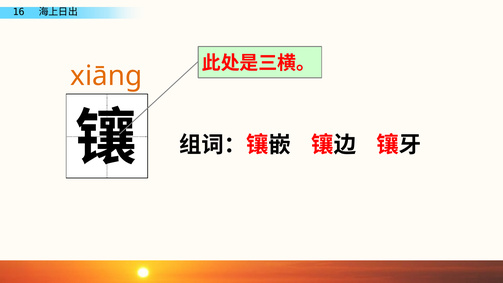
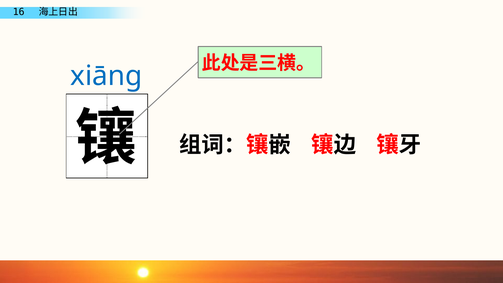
xiāng colour: orange -> blue
